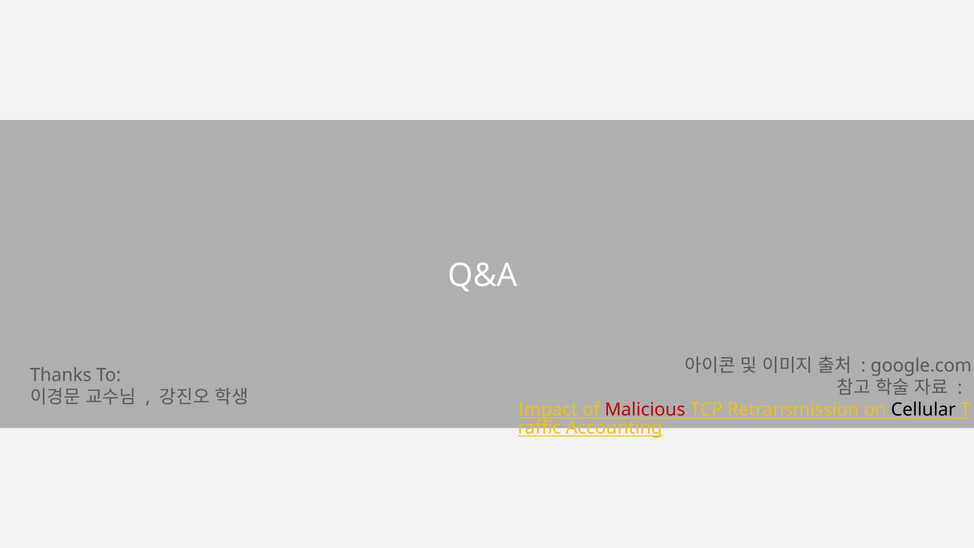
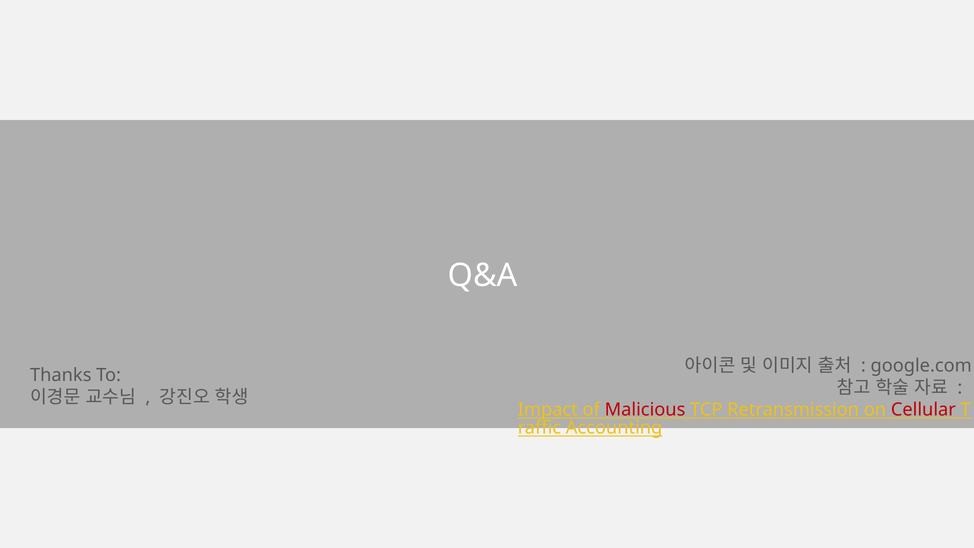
Cellular colour: black -> red
